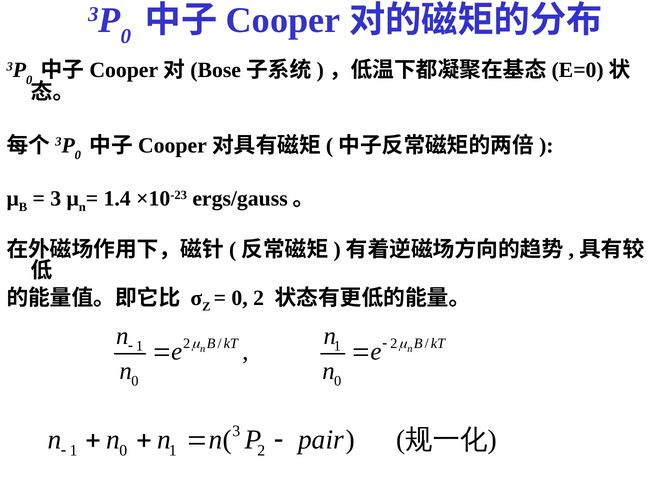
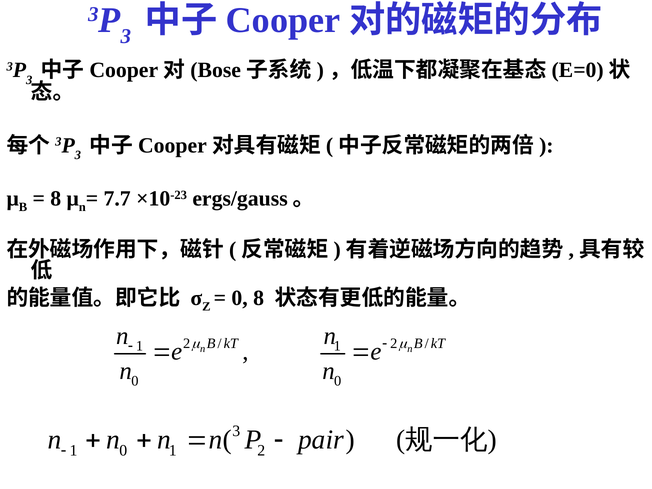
0 at (126, 36): 0 -> 3
0 at (29, 80): 0 -> 3
0 at (78, 155): 0 -> 3
3 at (56, 199): 3 -> 8
1.4: 1.4 -> 7.7
0 2: 2 -> 8
